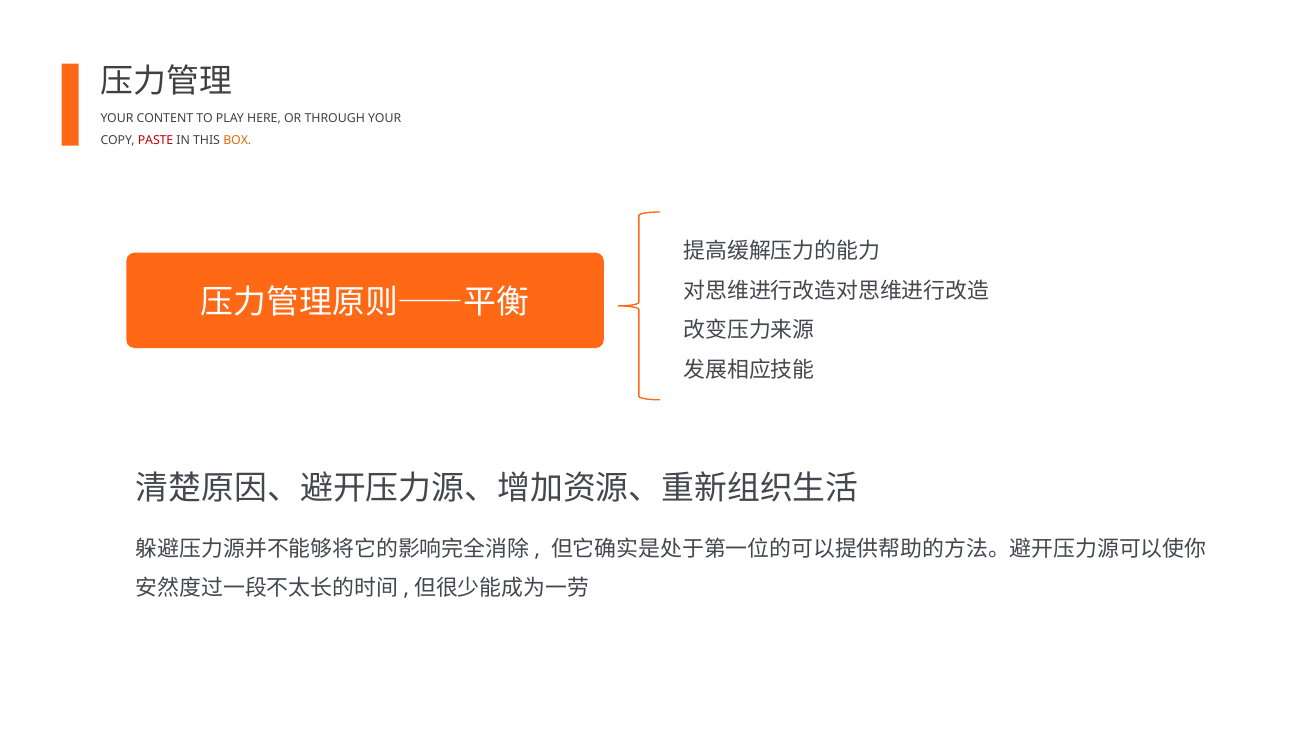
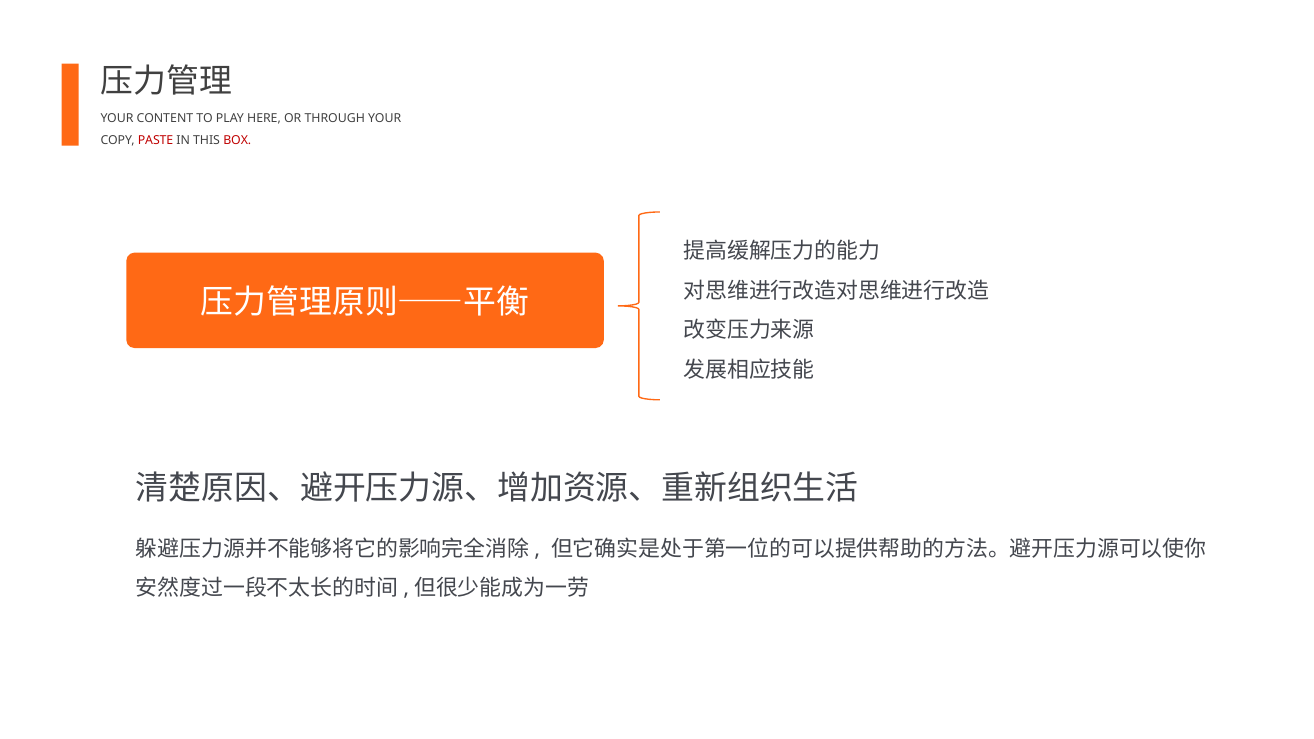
BOX colour: orange -> red
